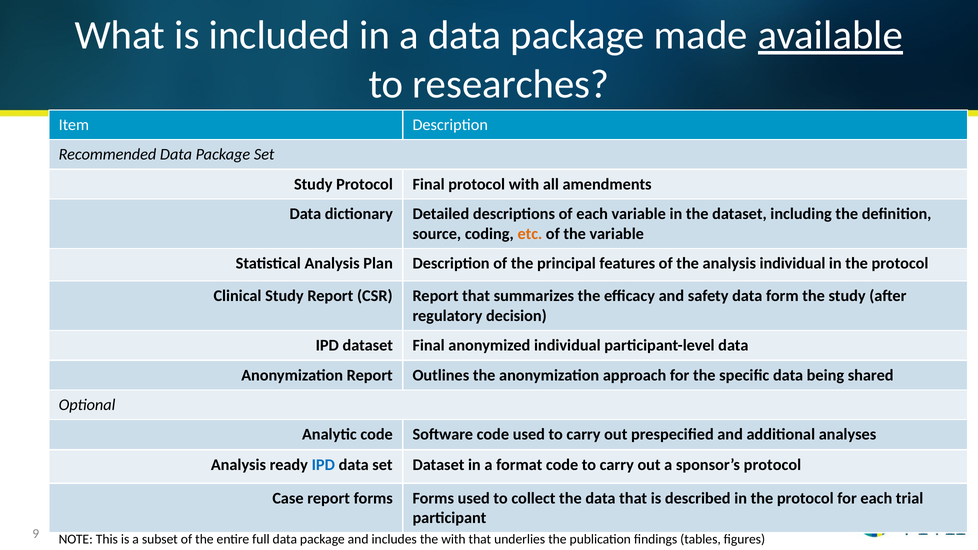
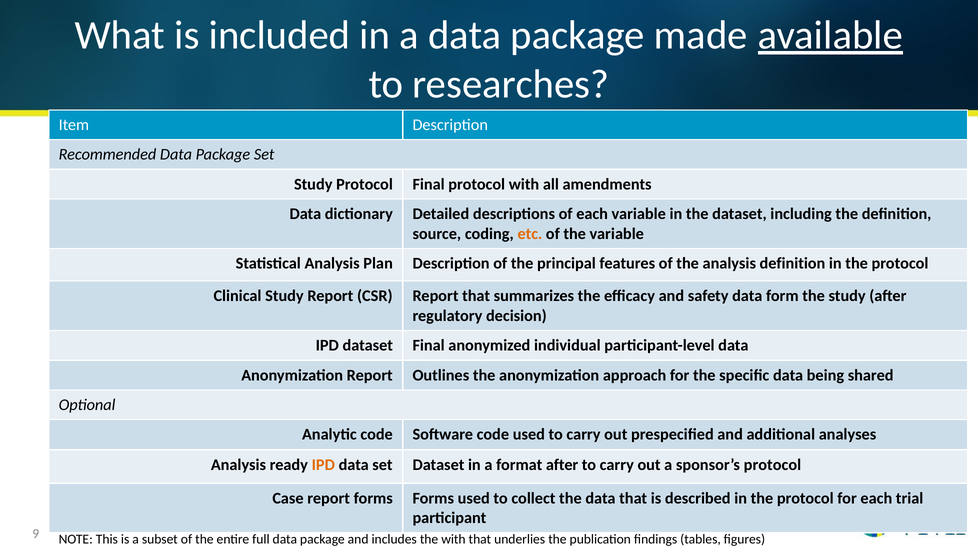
analysis individual: individual -> definition
IPD at (323, 465) colour: blue -> orange
format code: code -> after
